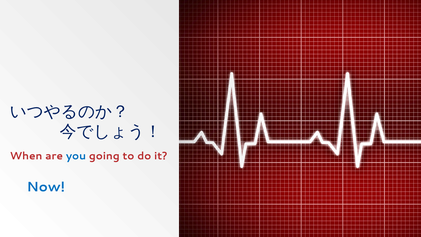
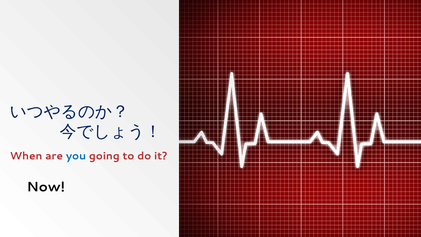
Now colour: blue -> black
